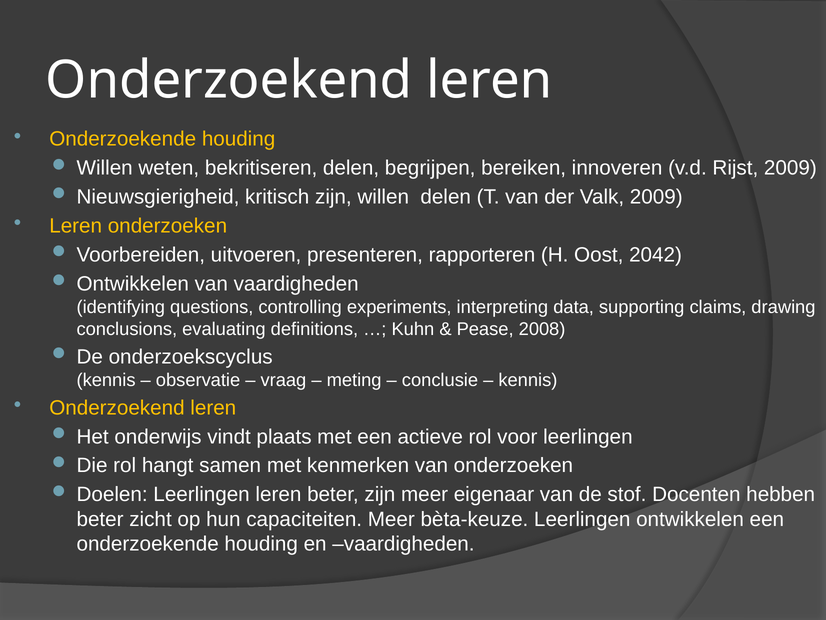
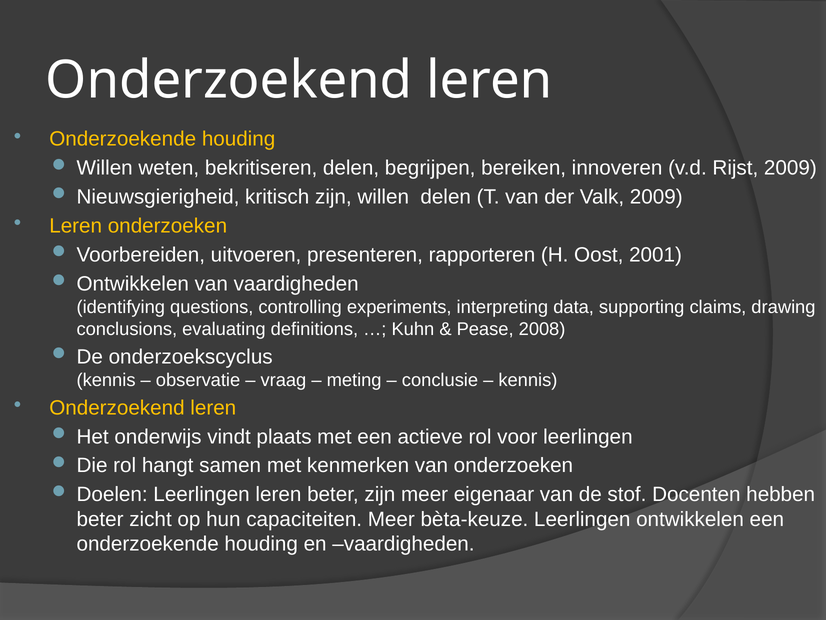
2042: 2042 -> 2001
